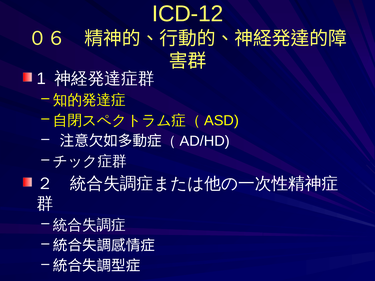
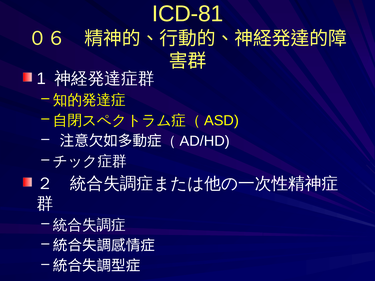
ICD-12: ICD-12 -> ICD-81
